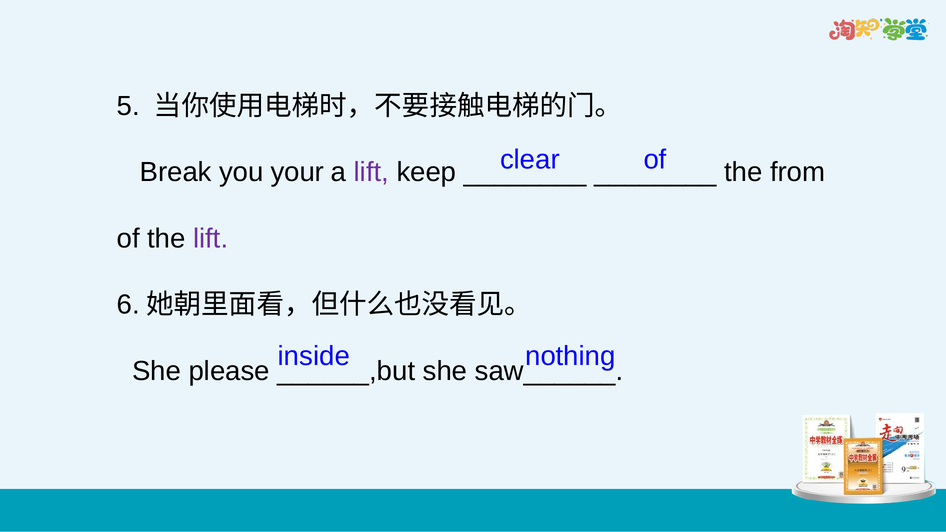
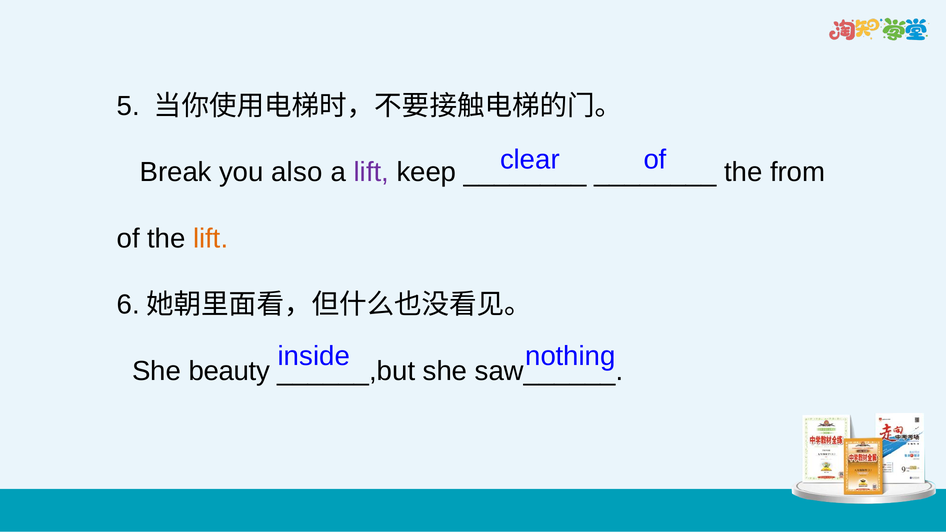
your: your -> also
lift at (211, 239) colour: purple -> orange
please: please -> beauty
